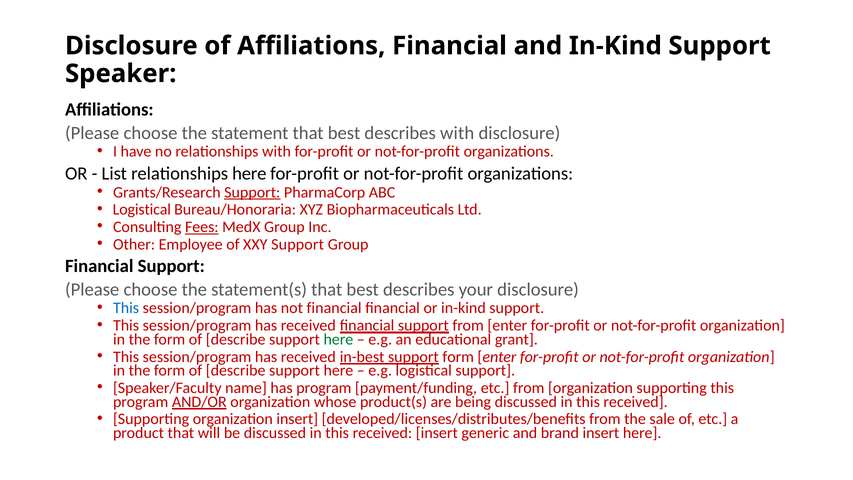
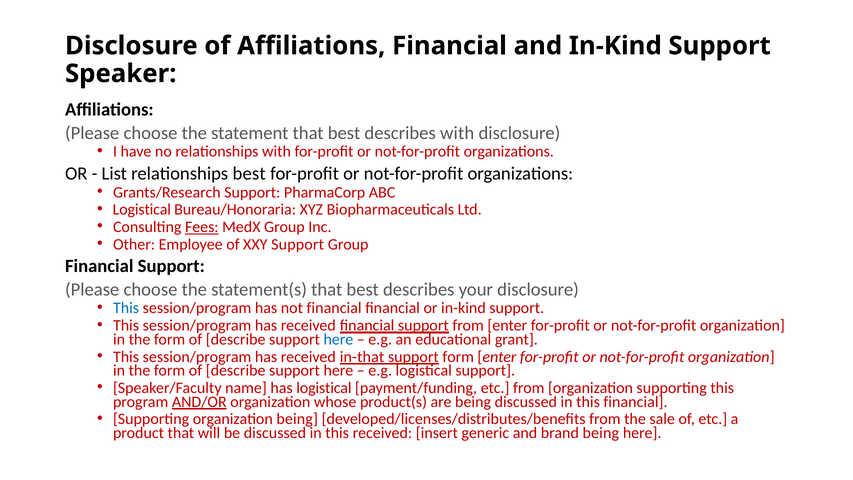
relationships here: here -> best
Support at (252, 192) underline: present -> none
here at (338, 339) colour: green -> blue
in-best: in-best -> in-that
has program: program -> logistical
received at (636, 402): received -> financial
organization insert: insert -> being
brand insert: insert -> being
